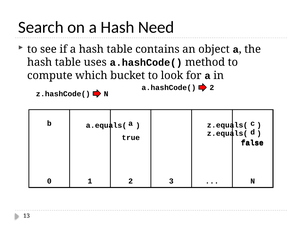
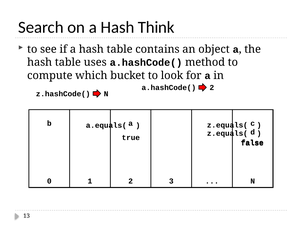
Need: Need -> Think
